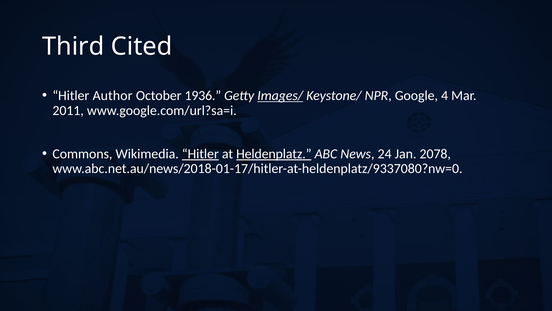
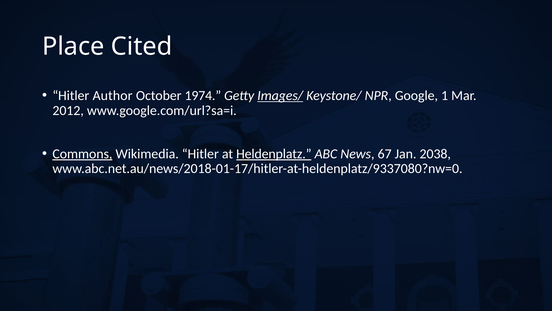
Third: Third -> Place
1936: 1936 -> 1974
4: 4 -> 1
2011: 2011 -> 2012
Commons underline: none -> present
Hitler at (200, 154) underline: present -> none
24: 24 -> 67
2078: 2078 -> 2038
